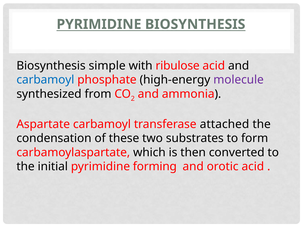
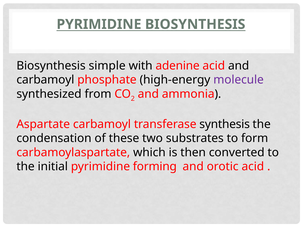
ribulose: ribulose -> adenine
carbamoyl at (45, 80) colour: blue -> black
attached: attached -> synthesis
